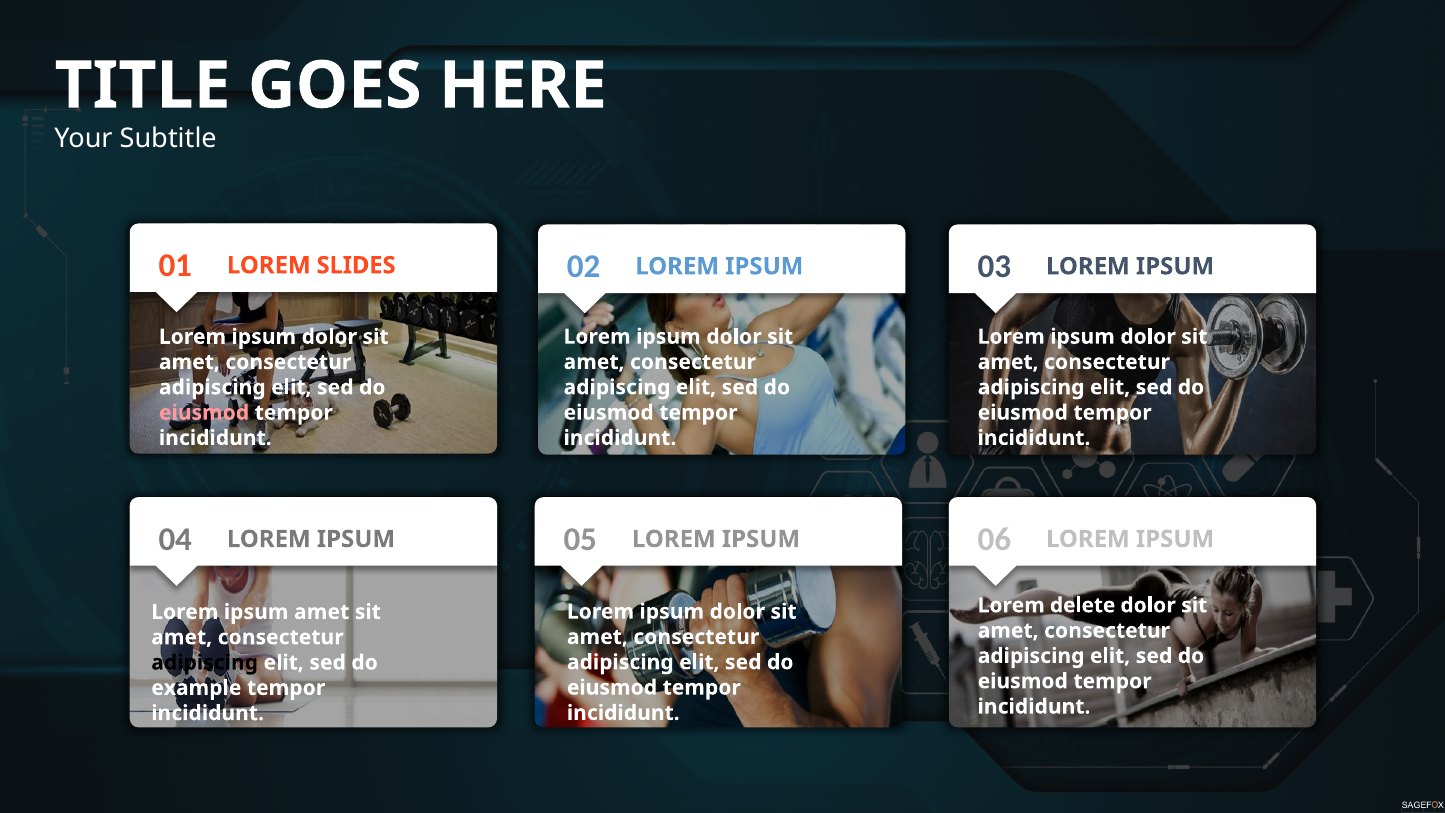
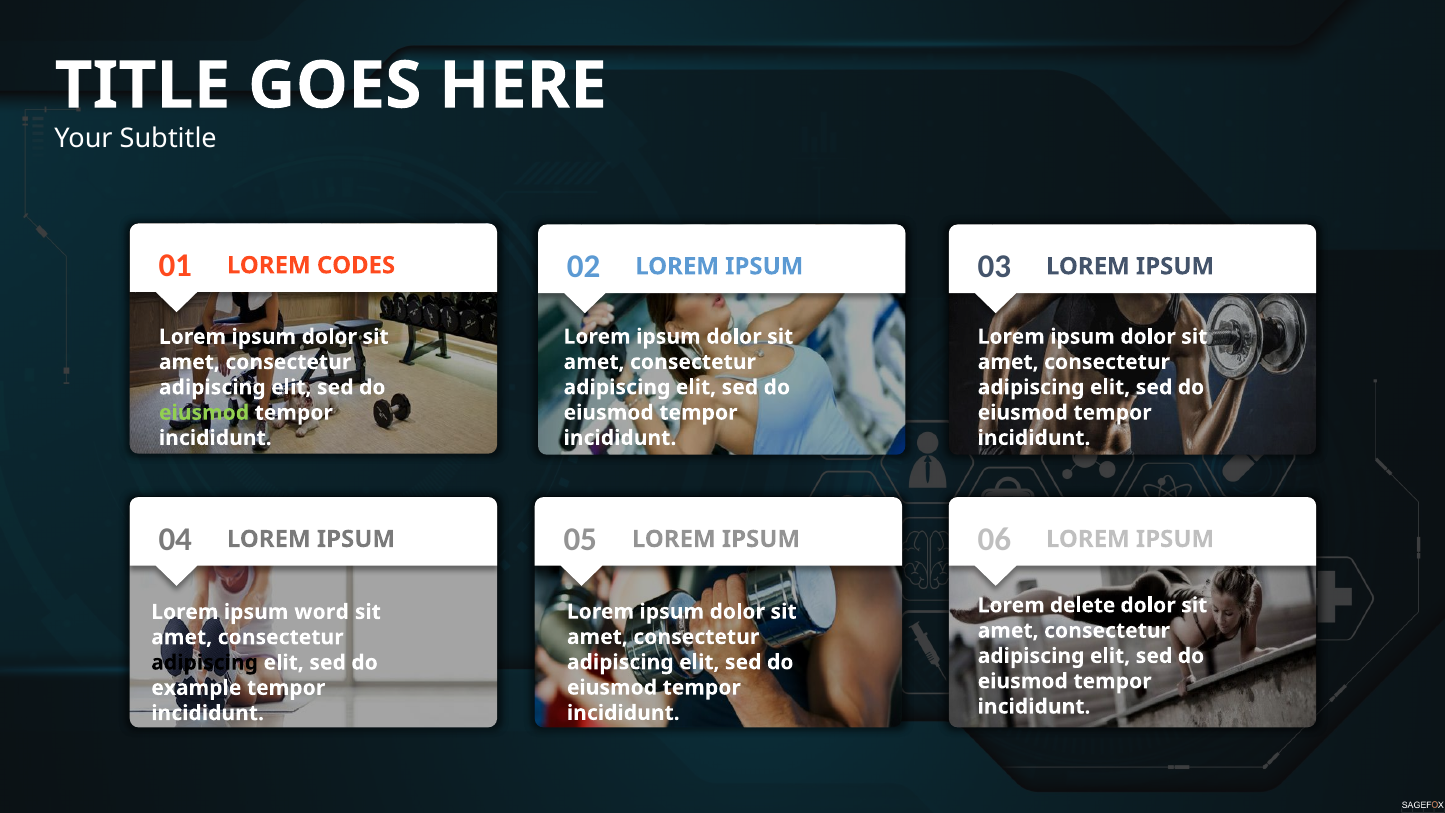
SLIDES: SLIDES -> CODES
eiusmod at (204, 413) colour: pink -> light green
ipsum amet: amet -> word
